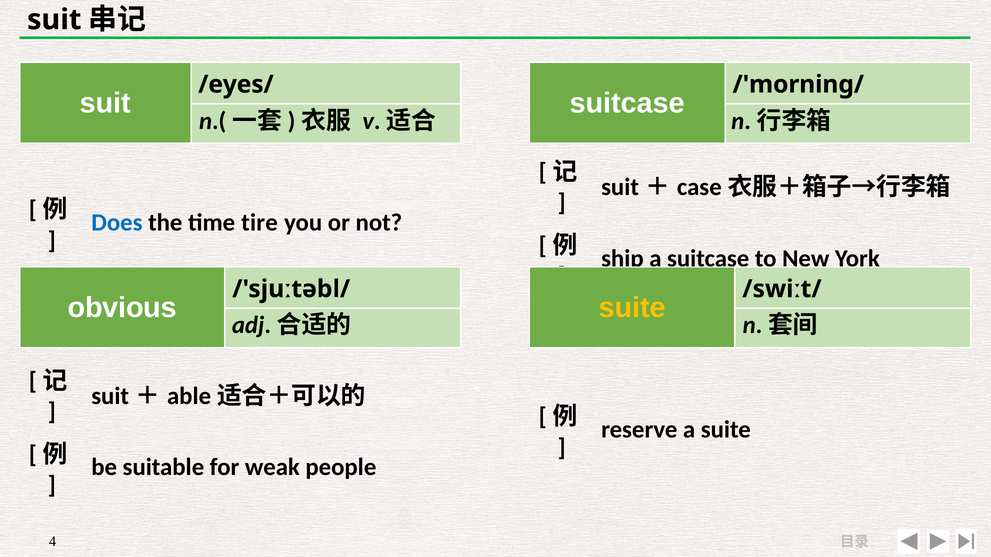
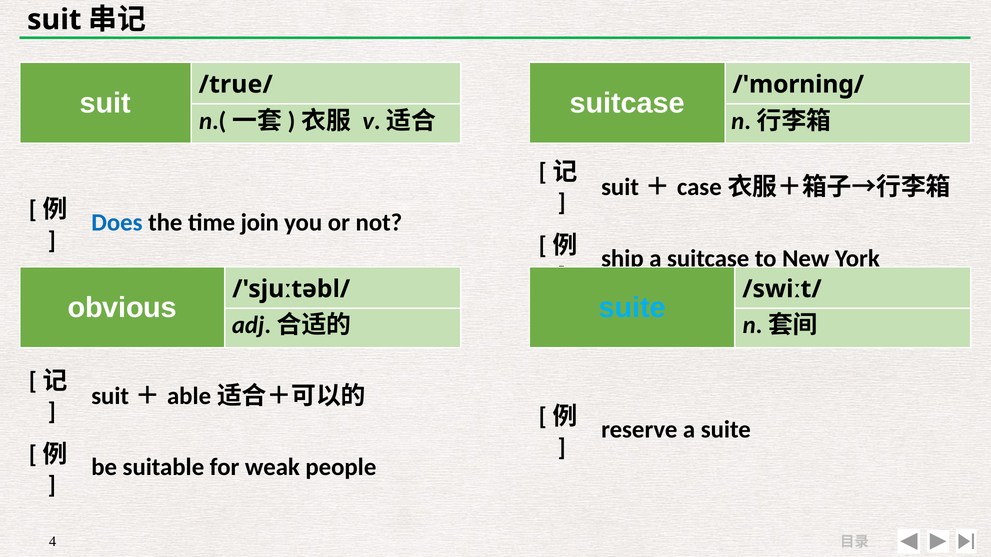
/eyes/: /eyes/ -> /true/
tire: tire -> join
suite at (632, 308) colour: yellow -> light blue
